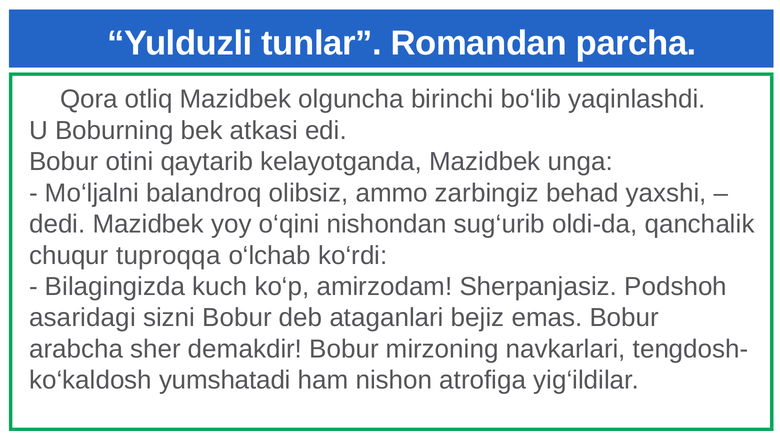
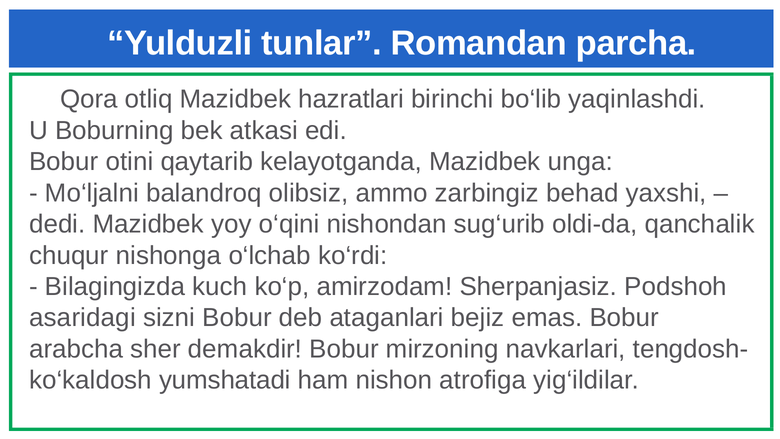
olguncha: olguncha -> hazratlari
tuproqqa: tuproqqa -> nishonga
